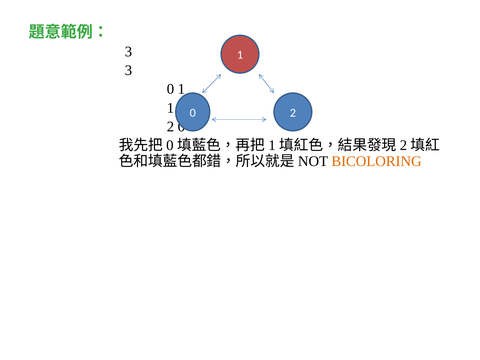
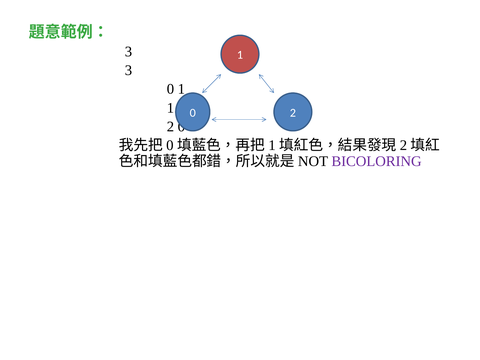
BICOLORING colour: orange -> purple
